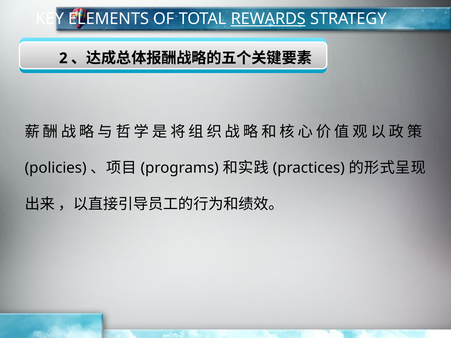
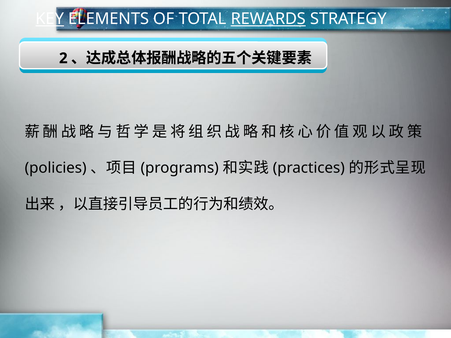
KEY underline: none -> present
